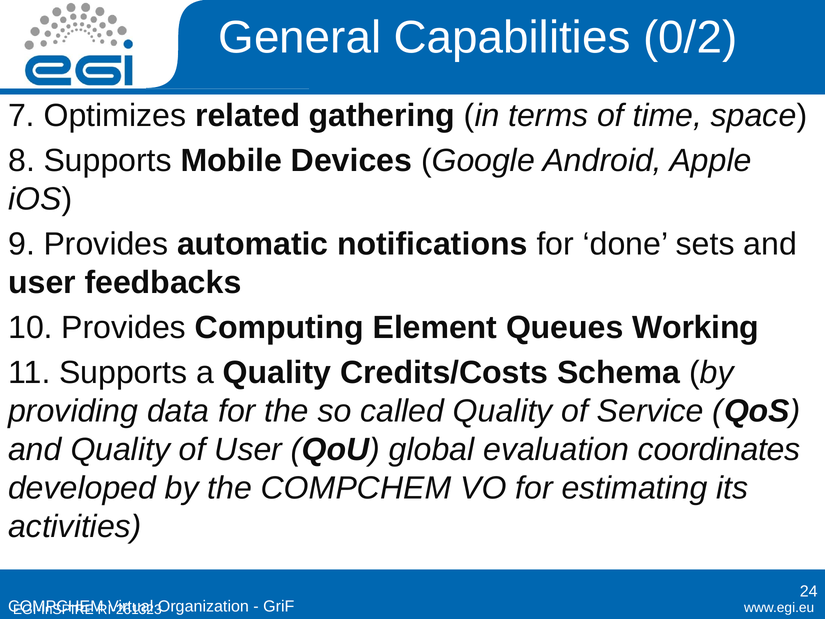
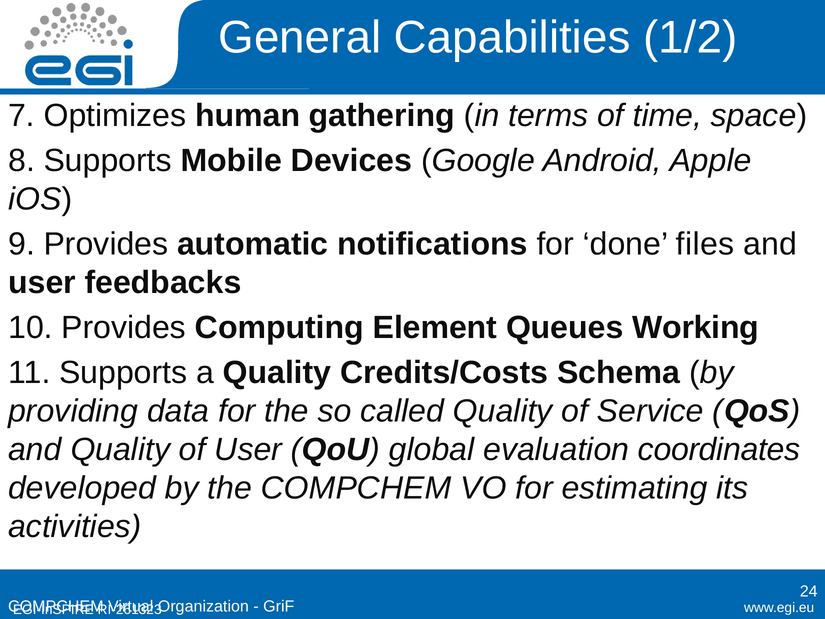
0/2: 0/2 -> 1/2
related: related -> human
sets: sets -> files
